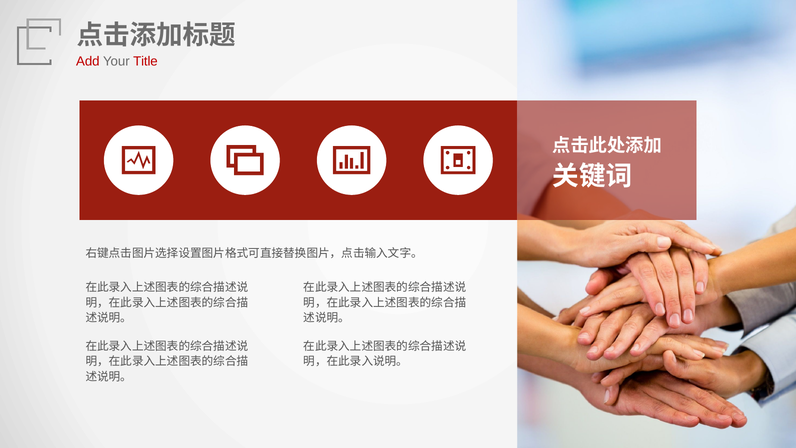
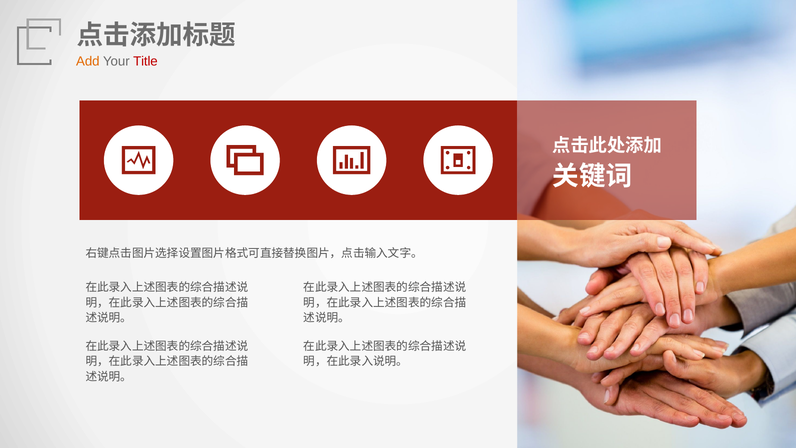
Add colour: red -> orange
